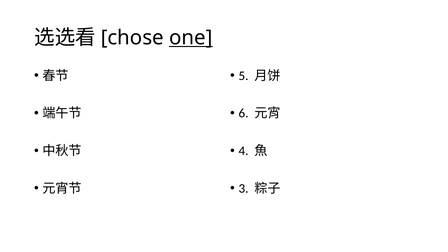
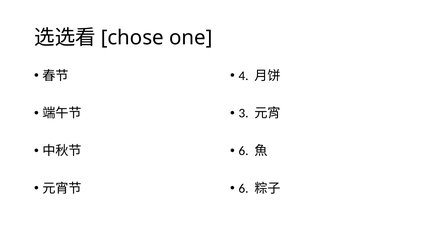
one underline: present -> none
5: 5 -> 4
6: 6 -> 3
4 at (244, 151): 4 -> 6
3 at (244, 188): 3 -> 6
